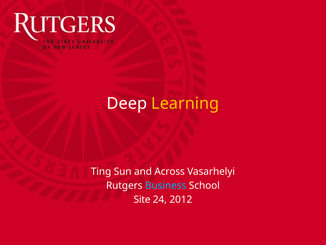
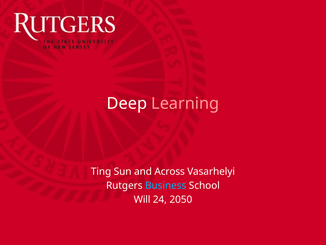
Learning colour: yellow -> pink
Site: Site -> Will
2012: 2012 -> 2050
